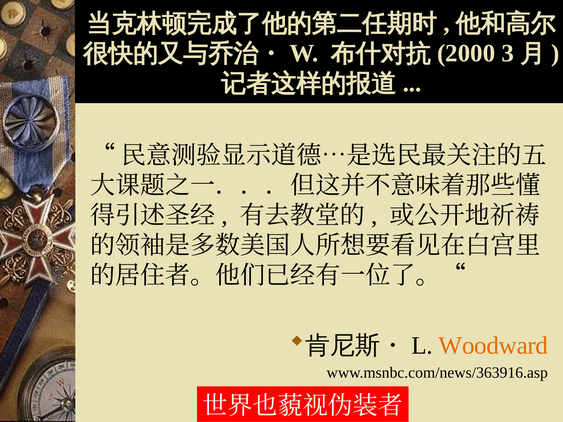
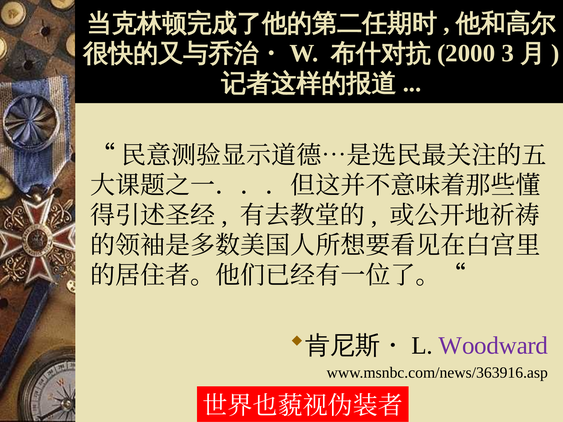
Woodward colour: orange -> purple
